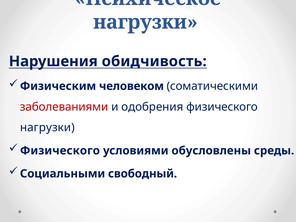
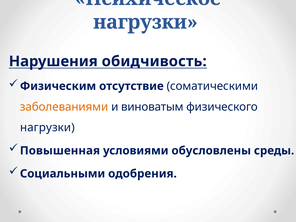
человеком: человеком -> отсутствие
заболеваниями colour: red -> orange
одобрения: одобрения -> виноватым
Физического at (60, 151): Физического -> Повышенная
свободный: свободный -> одобрения
